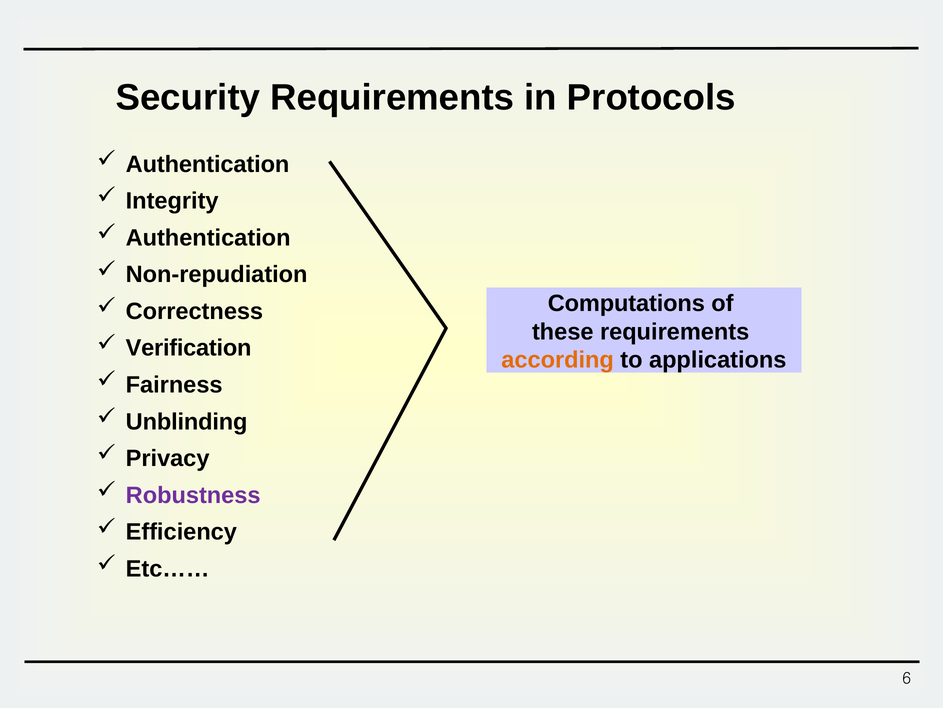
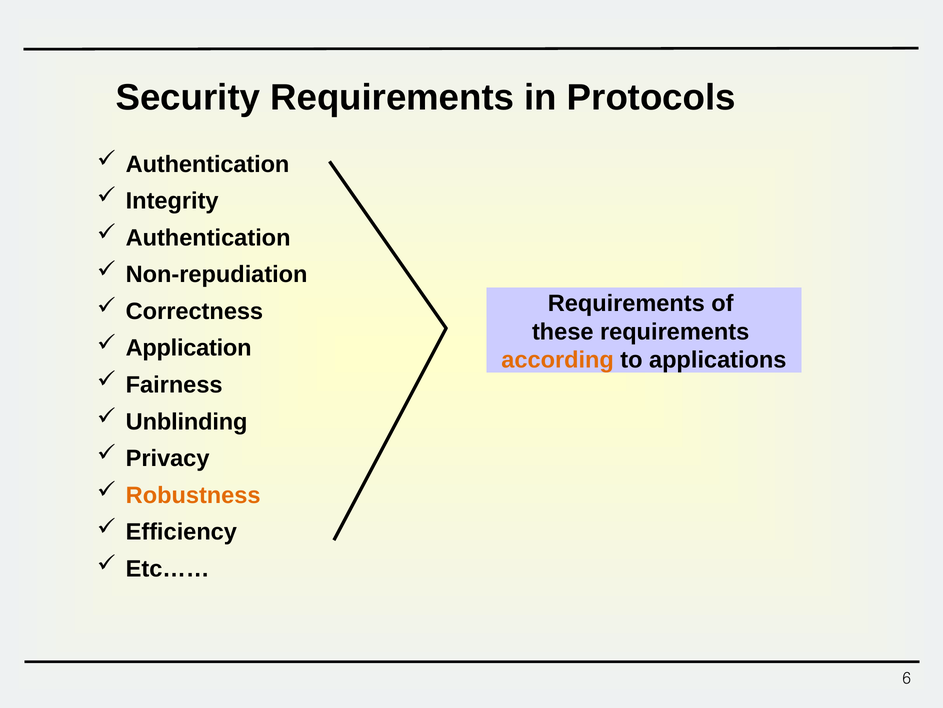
Computations at (626, 303): Computations -> Requirements
Verification: Verification -> Application
Robustness colour: purple -> orange
